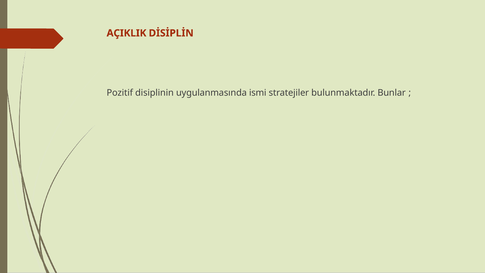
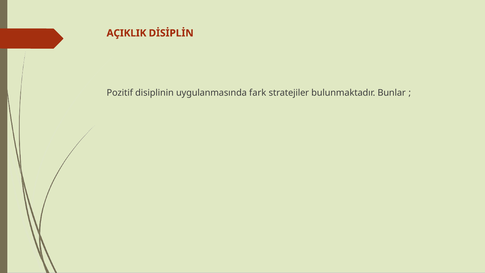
ismi: ismi -> fark
